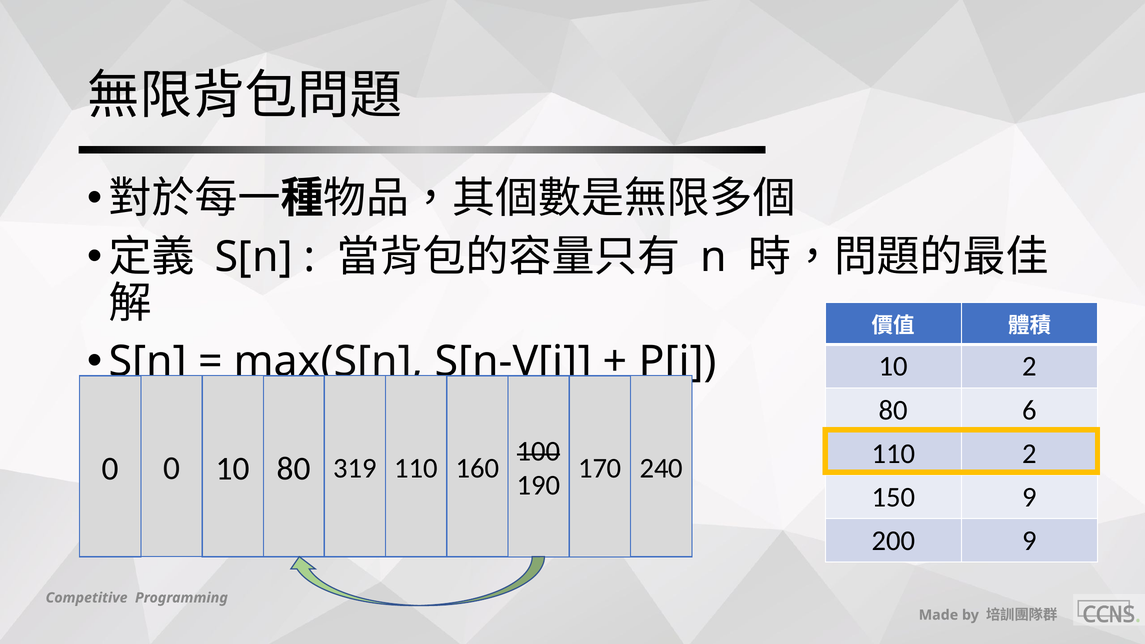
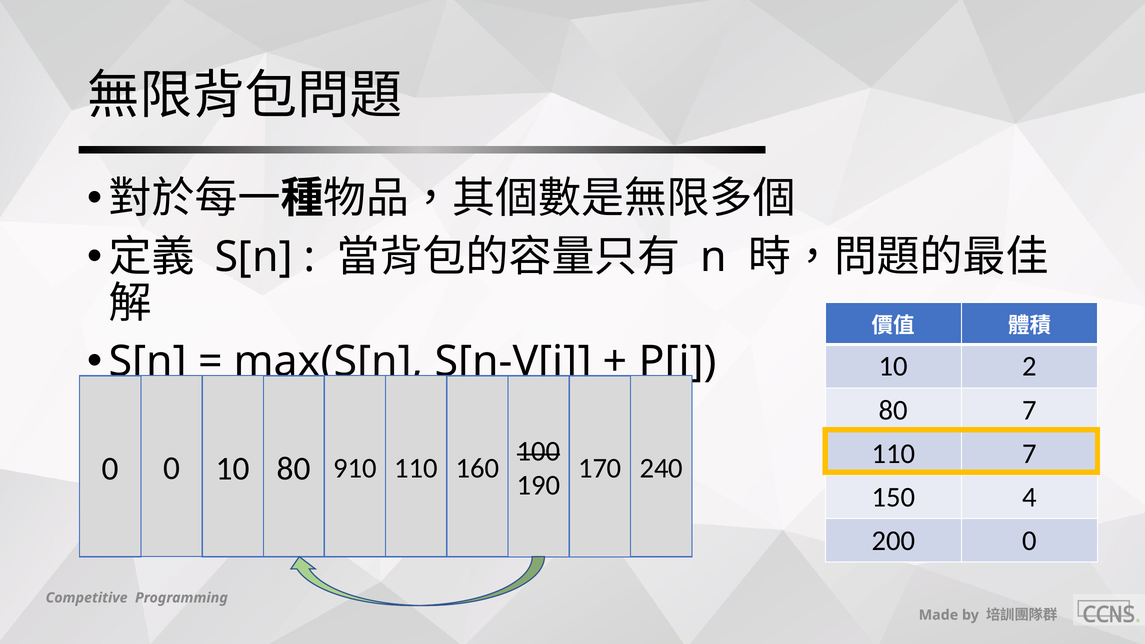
80 6: 6 -> 7
110 2: 2 -> 7
319: 319 -> 910
150 9: 9 -> 4
200 9: 9 -> 0
